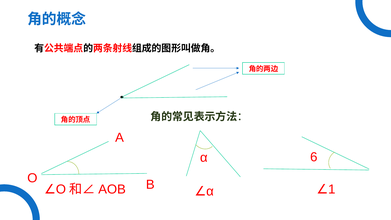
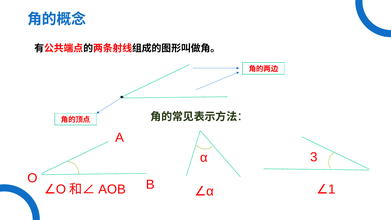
6: 6 -> 3
